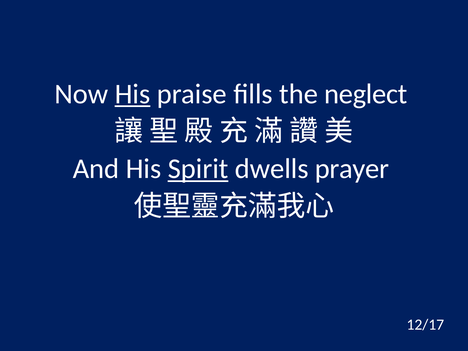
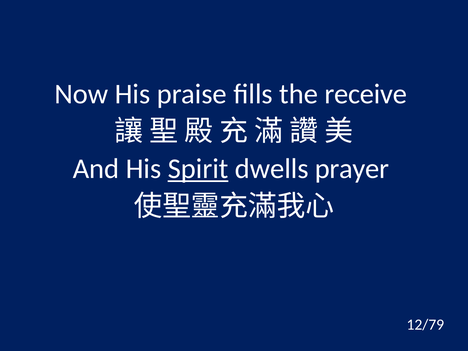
His at (133, 94) underline: present -> none
neglect: neglect -> receive
12/17: 12/17 -> 12/79
